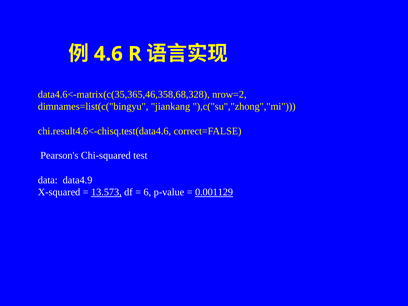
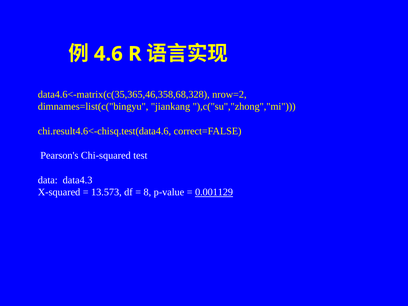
data4.9: data4.9 -> data4.3
13.573 underline: present -> none
6: 6 -> 8
